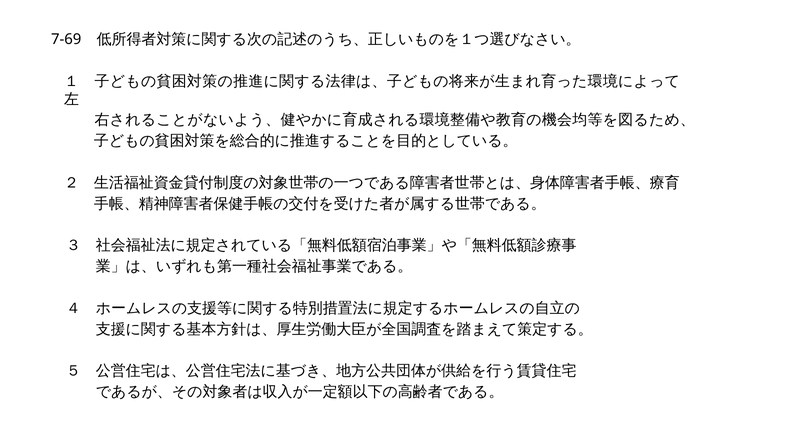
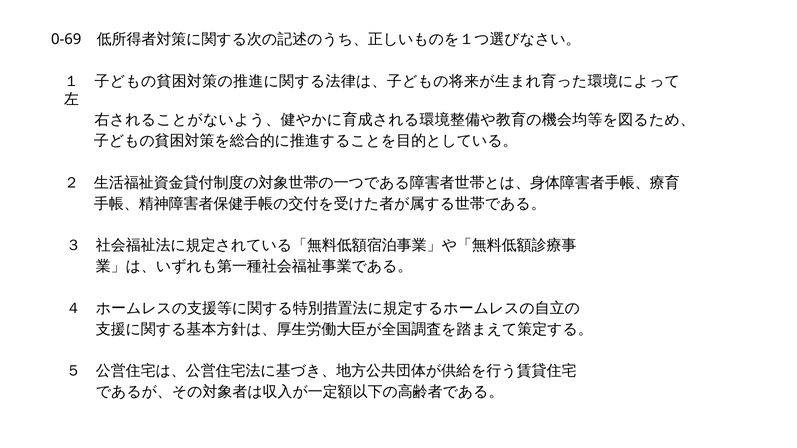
7-69: 7-69 -> 0-69
